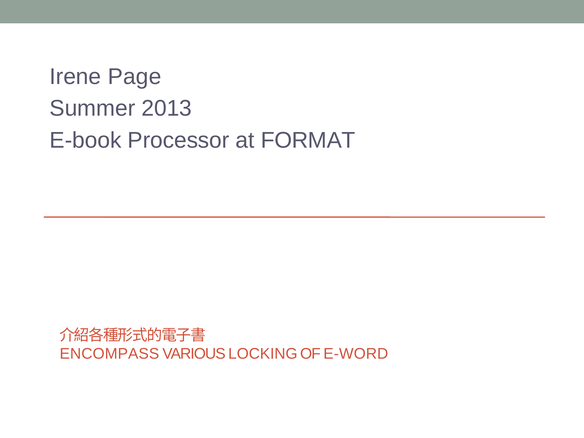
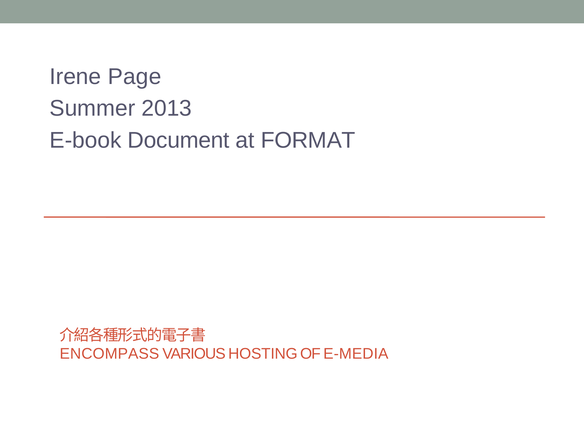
Processor: Processor -> Document
LOCKING: LOCKING -> HOSTING
E-WORD: E-WORD -> E-MEDIA
